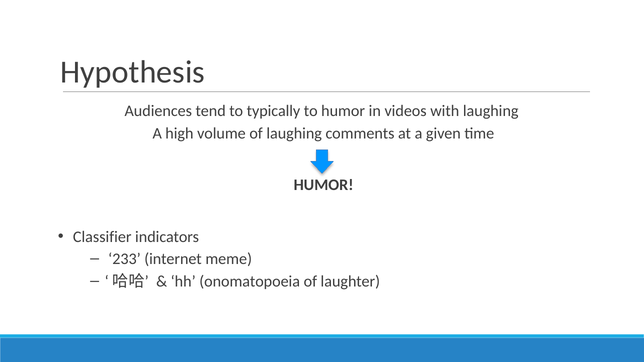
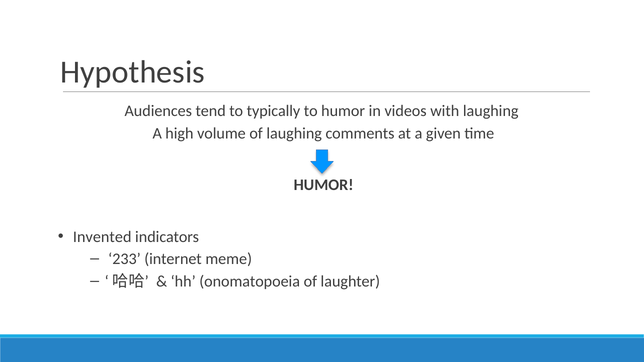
Classifier: Classifier -> Invented
